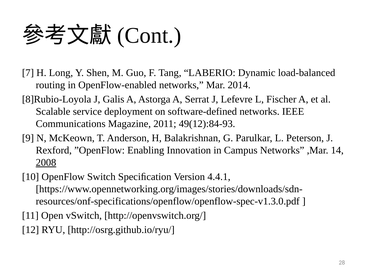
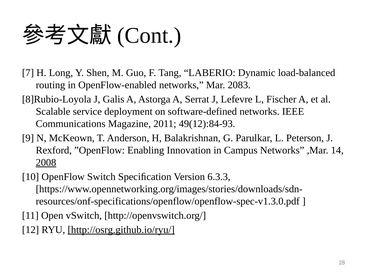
2014: 2014 -> 2083
4.4.1: 4.4.1 -> 6.3.3
http://osrg.github.io/ryu/ underline: none -> present
